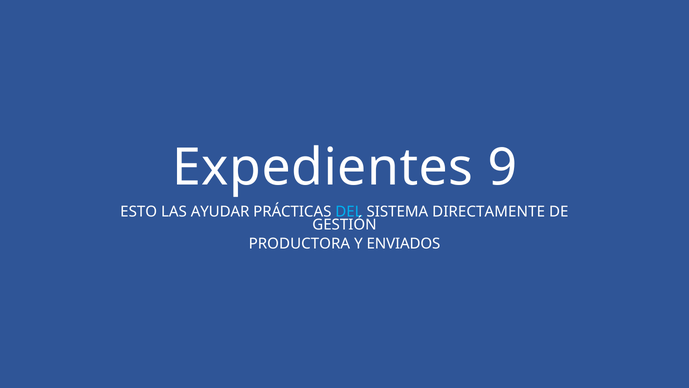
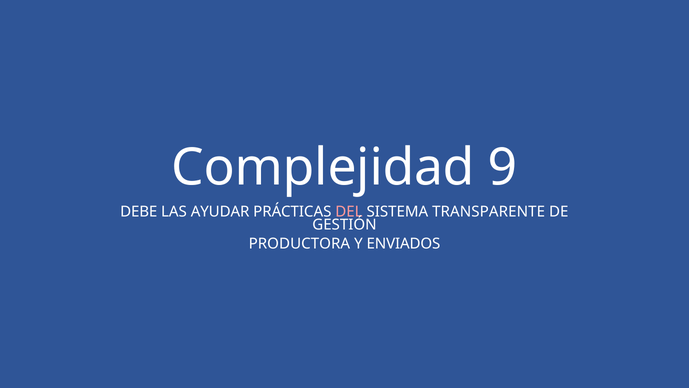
Expedientes: Expedientes -> Complejidad
ESTO: ESTO -> DEBE
DEL colour: light blue -> pink
DIRECTAMENTE: DIRECTAMENTE -> TRANSPARENTE
